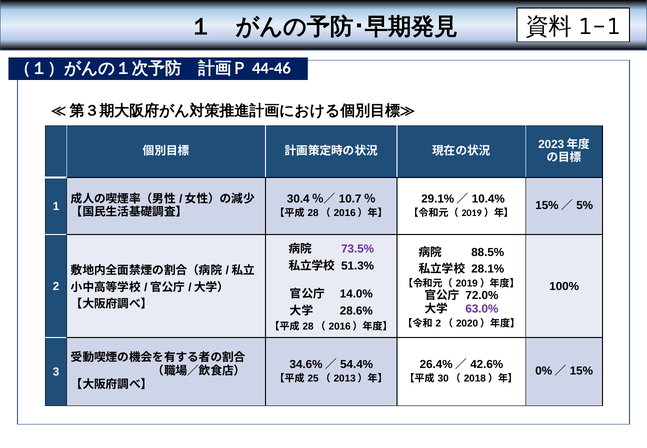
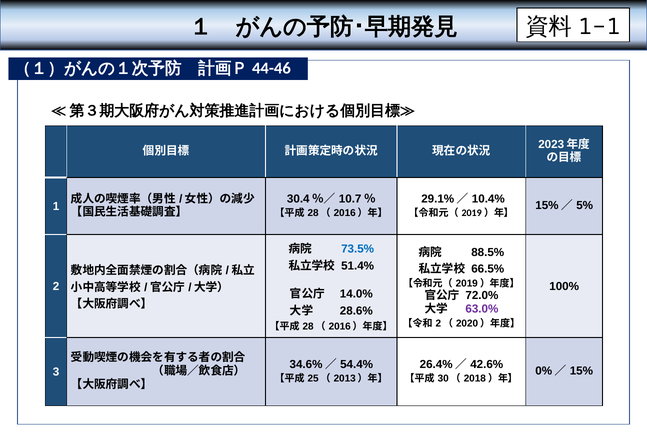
73.5% colour: purple -> blue
51.3%: 51.3% -> 51.4%
28.1%: 28.1% -> 66.5%
